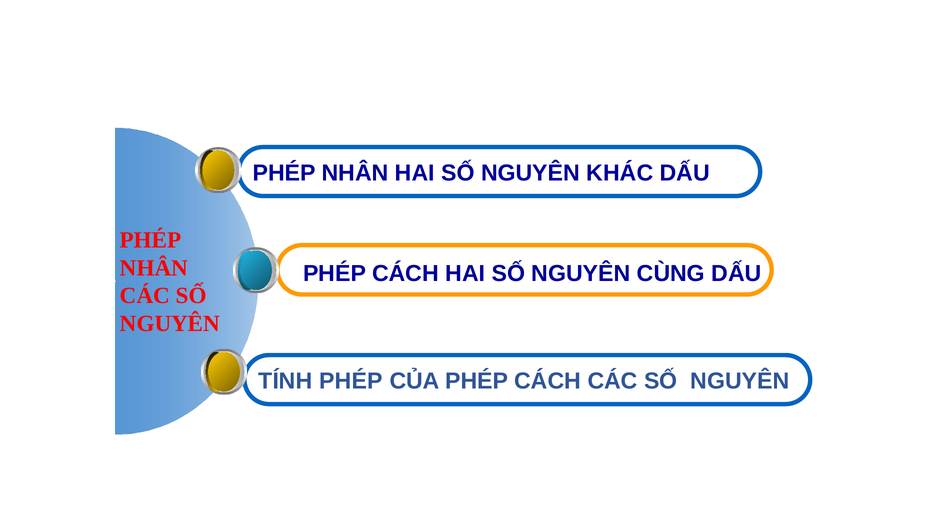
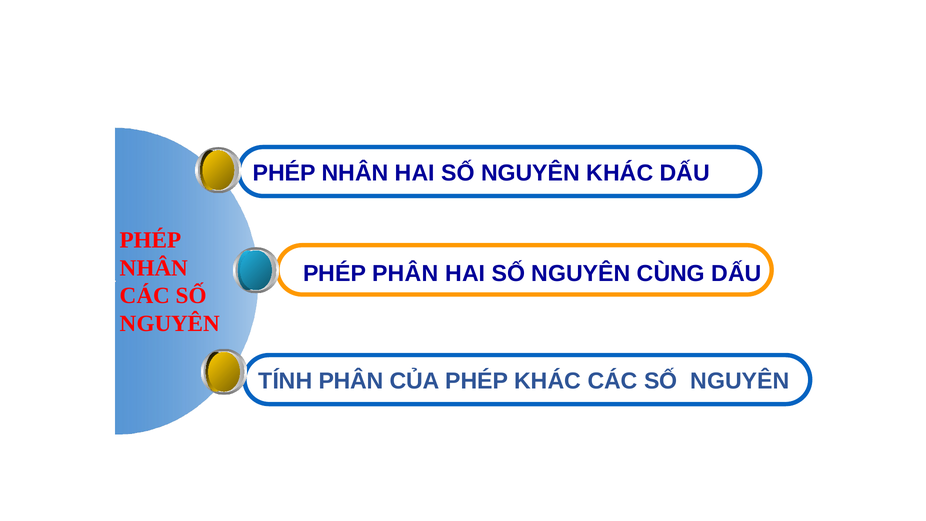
CÁCH at (405, 273): CÁCH -> PHÂN
PHÉP at (351, 381): PHÉP -> PHÂN
CỦA PHÉP CÁCH: CÁCH -> KHÁC
